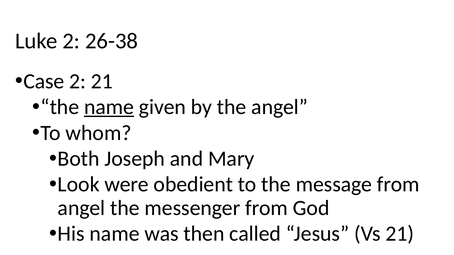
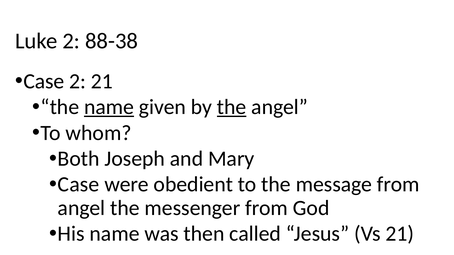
26-38: 26-38 -> 88-38
the at (232, 107) underline: none -> present
Look at (79, 185): Look -> Case
